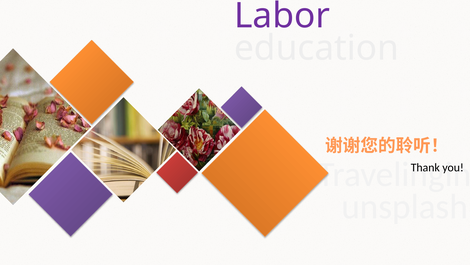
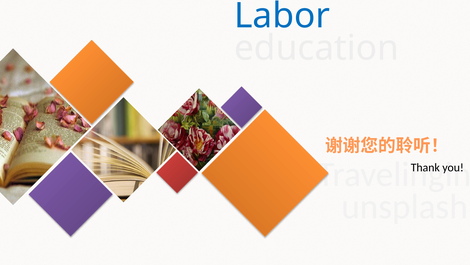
Labor colour: purple -> blue
